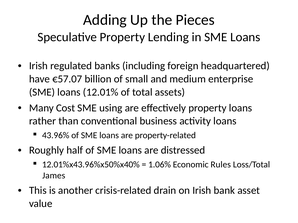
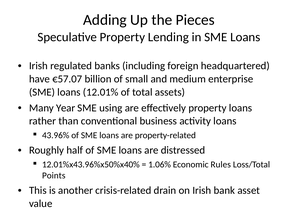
Cost: Cost -> Year
James: James -> Points
